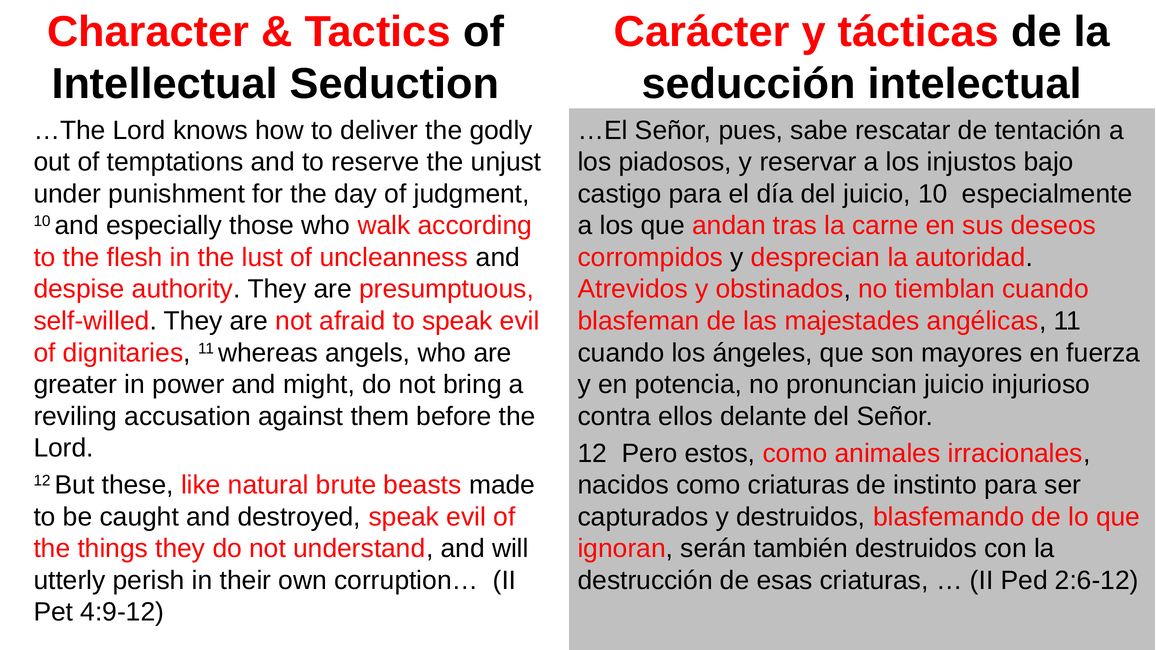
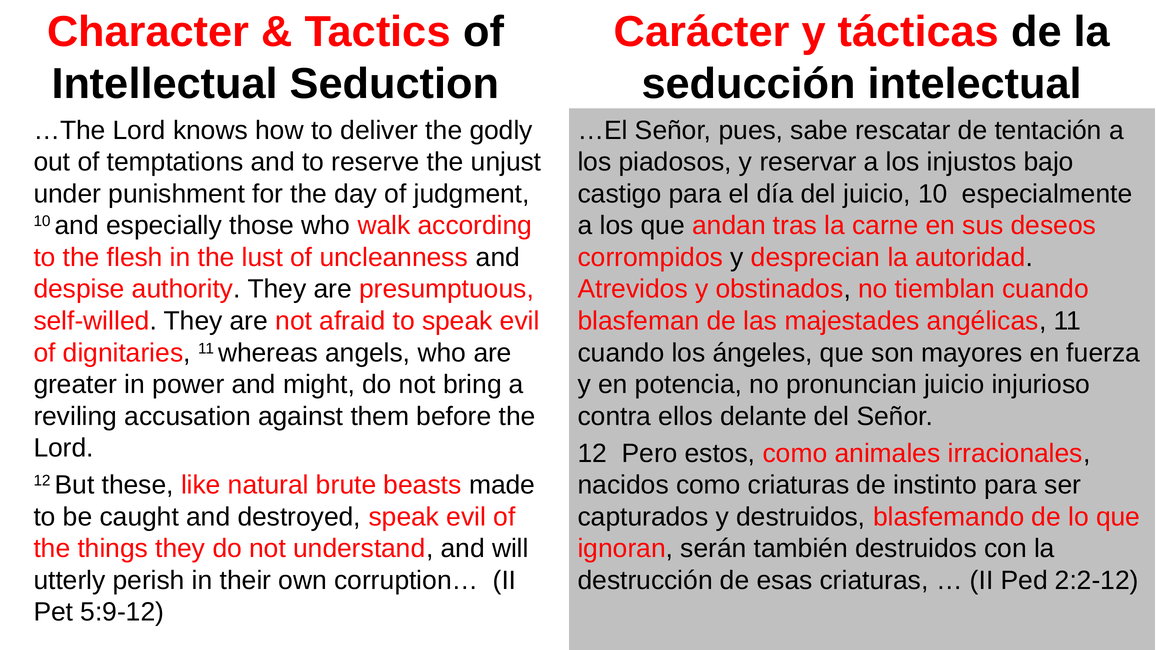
2:6-12: 2:6-12 -> 2:2-12
4:9-12: 4:9-12 -> 5:9-12
